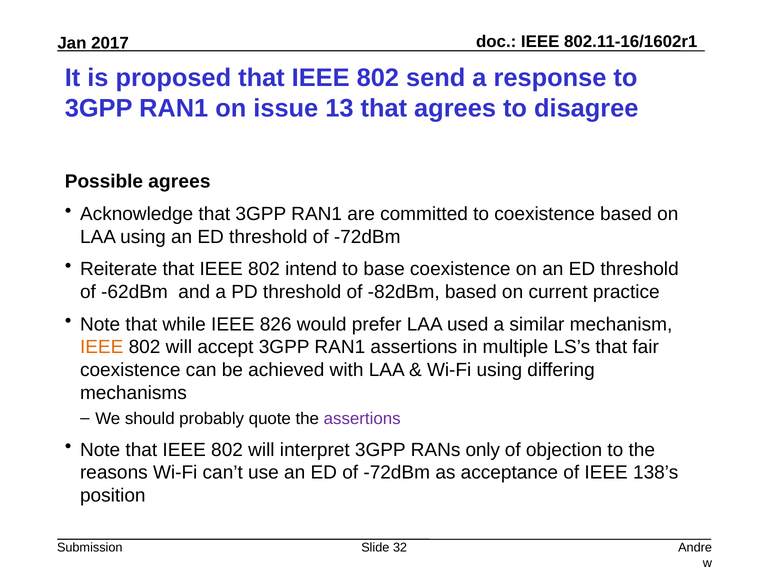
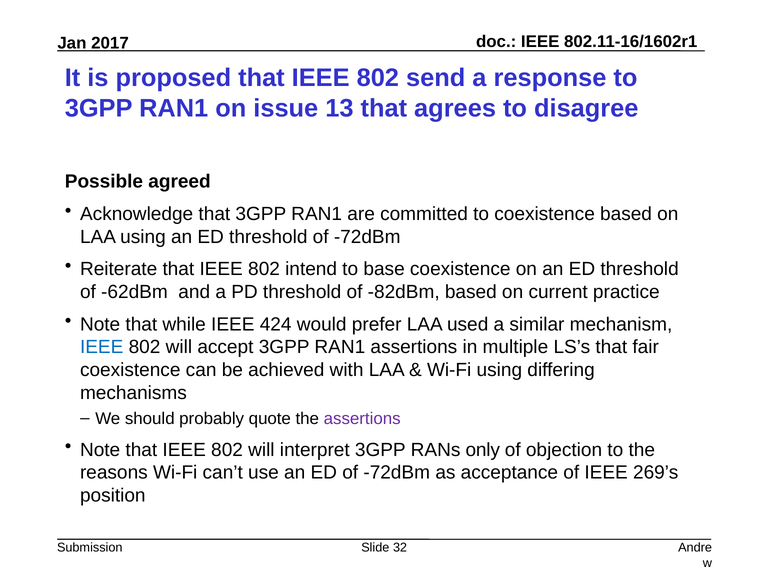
Possible agrees: agrees -> agreed
826: 826 -> 424
IEEE at (102, 347) colour: orange -> blue
138’s: 138’s -> 269’s
